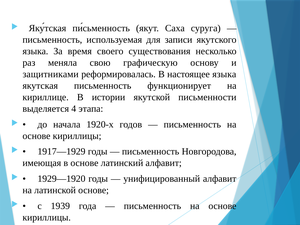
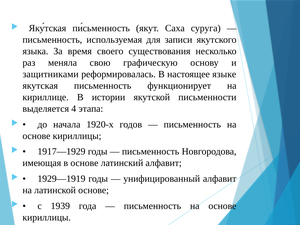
настоящее языка: языка -> языке
1929—1920: 1929—1920 -> 1929—1919
